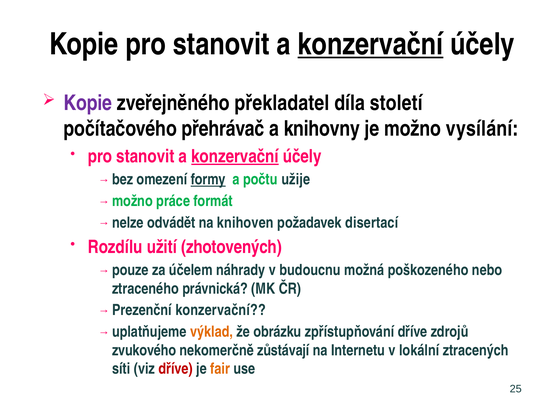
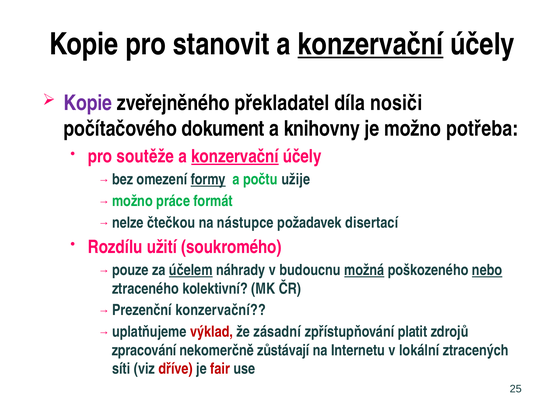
století: století -> nosiči
přehrávač: přehrávač -> dokument
vysílání: vysílání -> potřeba
stanovit at (145, 156): stanovit -> soutěže
odvádět: odvádět -> čtečkou
knihoven: knihoven -> nástupce
zhotovených: zhotovených -> soukromého
účelem underline: none -> present
možná underline: none -> present
nebo underline: none -> present
právnická: právnická -> kolektivní
výklad colour: orange -> red
obrázku: obrázku -> zásadní
zpřístupňování dříve: dříve -> platit
zvukového: zvukového -> zpracování
fair colour: orange -> red
